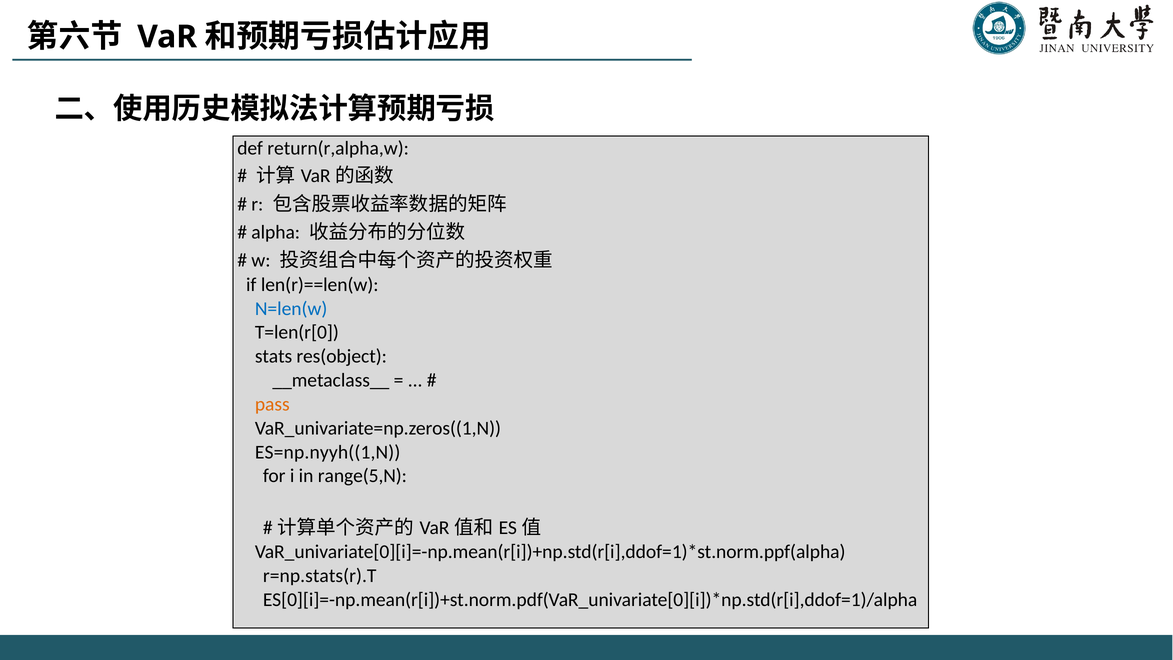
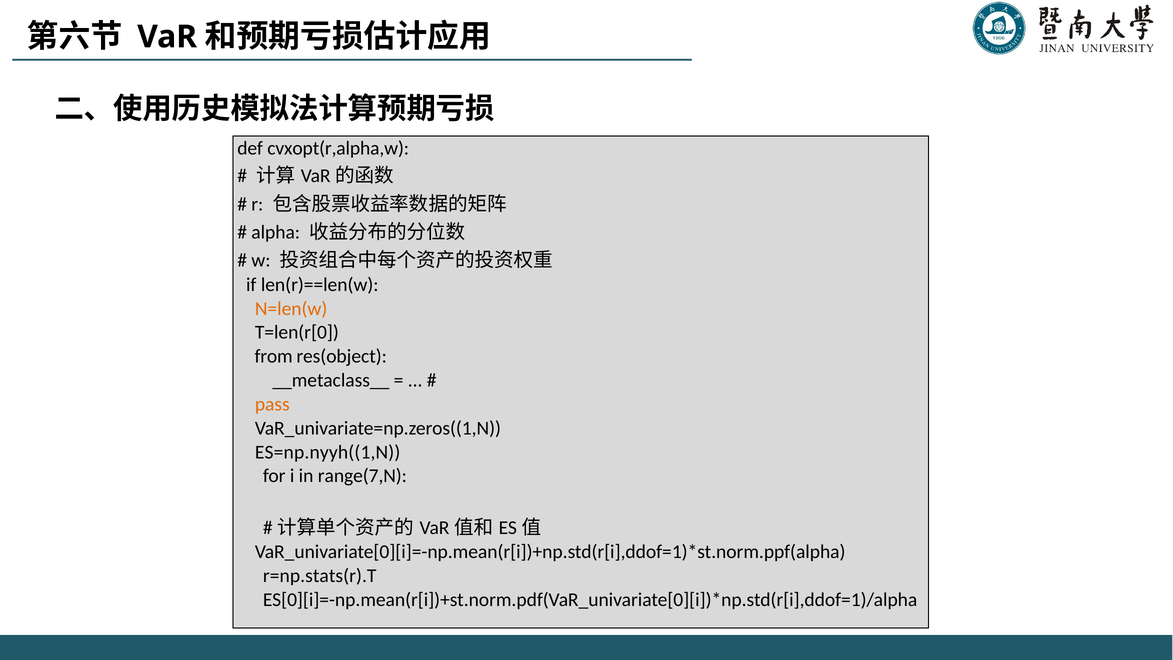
return(r,alpha,w: return(r,alpha,w -> cvxopt(r,alpha,w
N=len(w colour: blue -> orange
stats: stats -> from
range(5,N: range(5,N -> range(7,N
